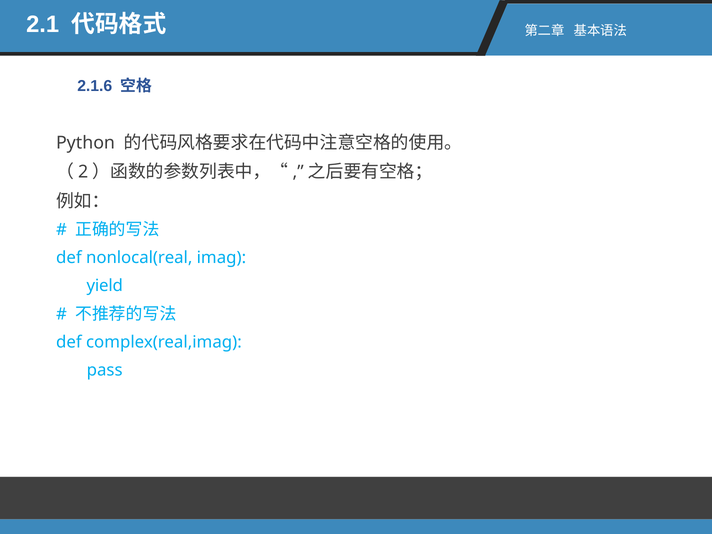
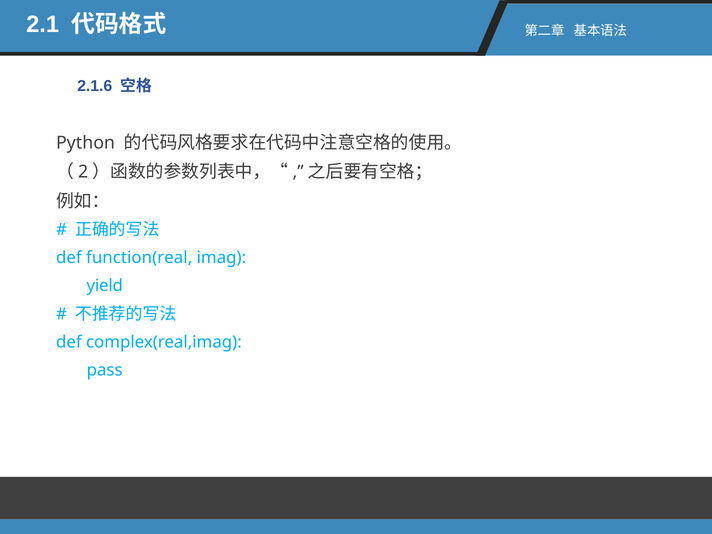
nonlocal(real: nonlocal(real -> function(real
